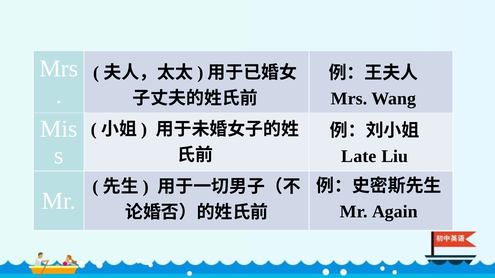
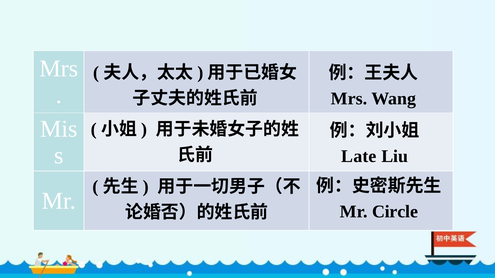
Again: Again -> Circle
